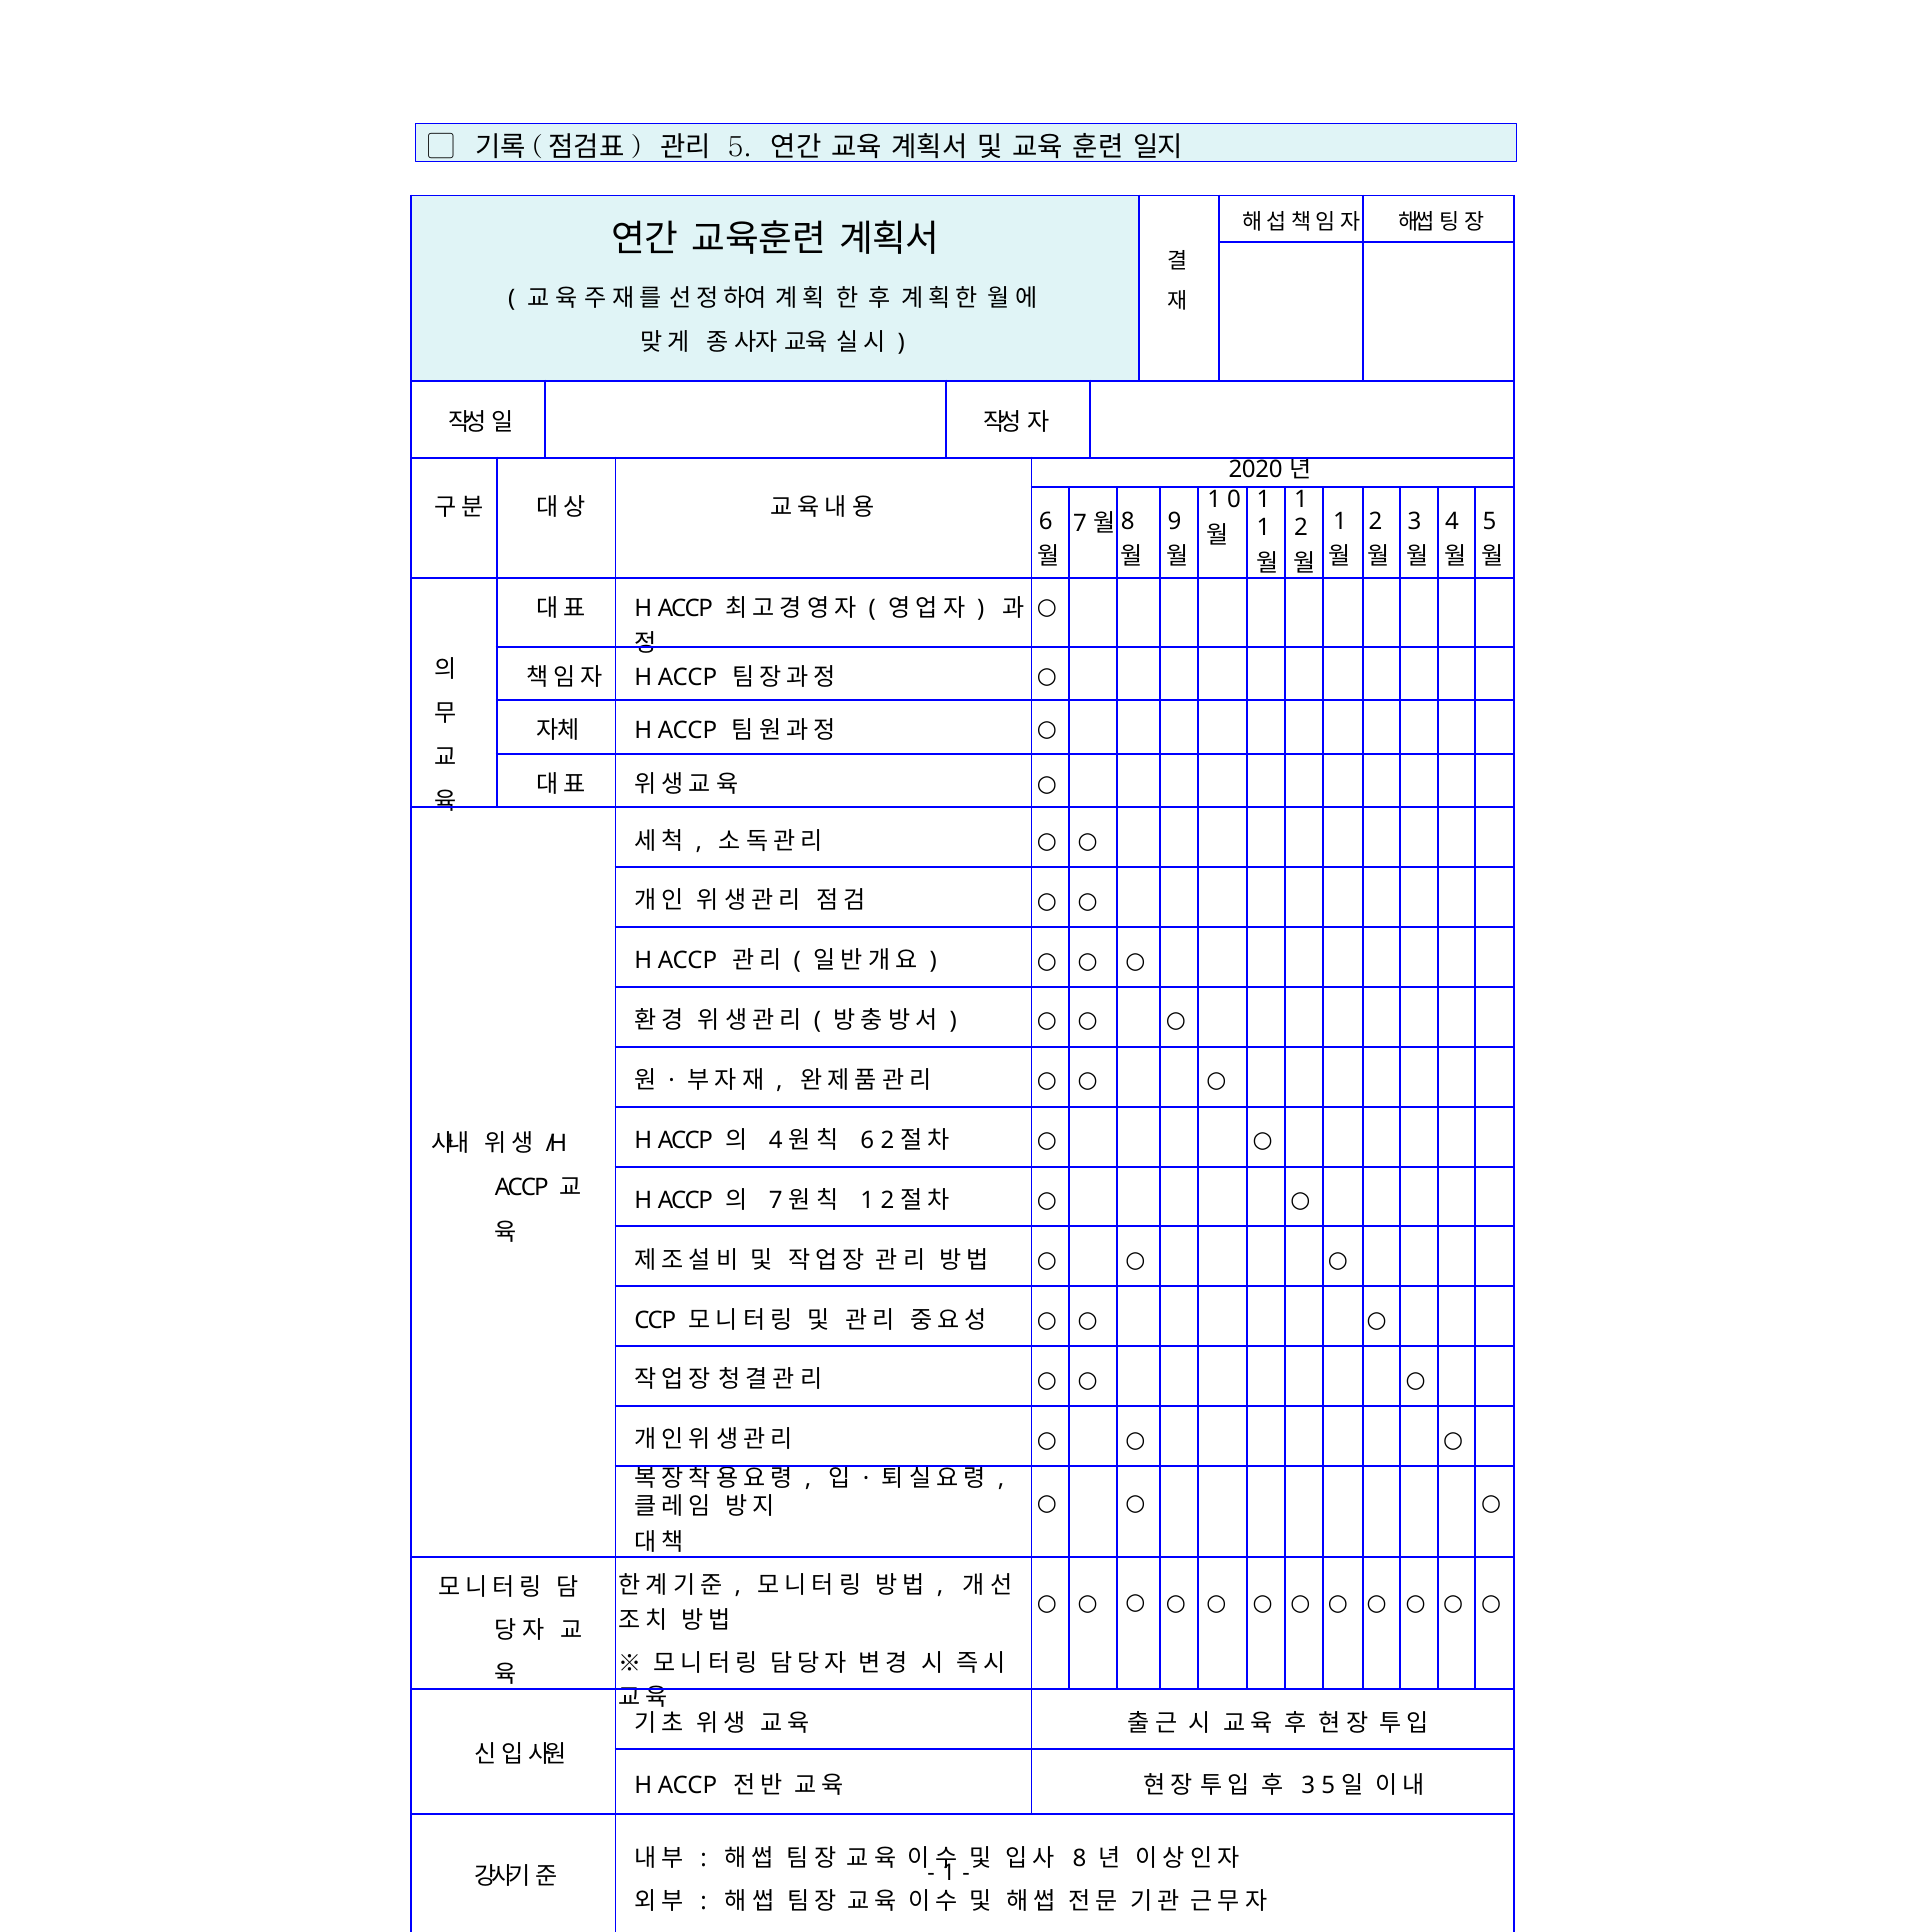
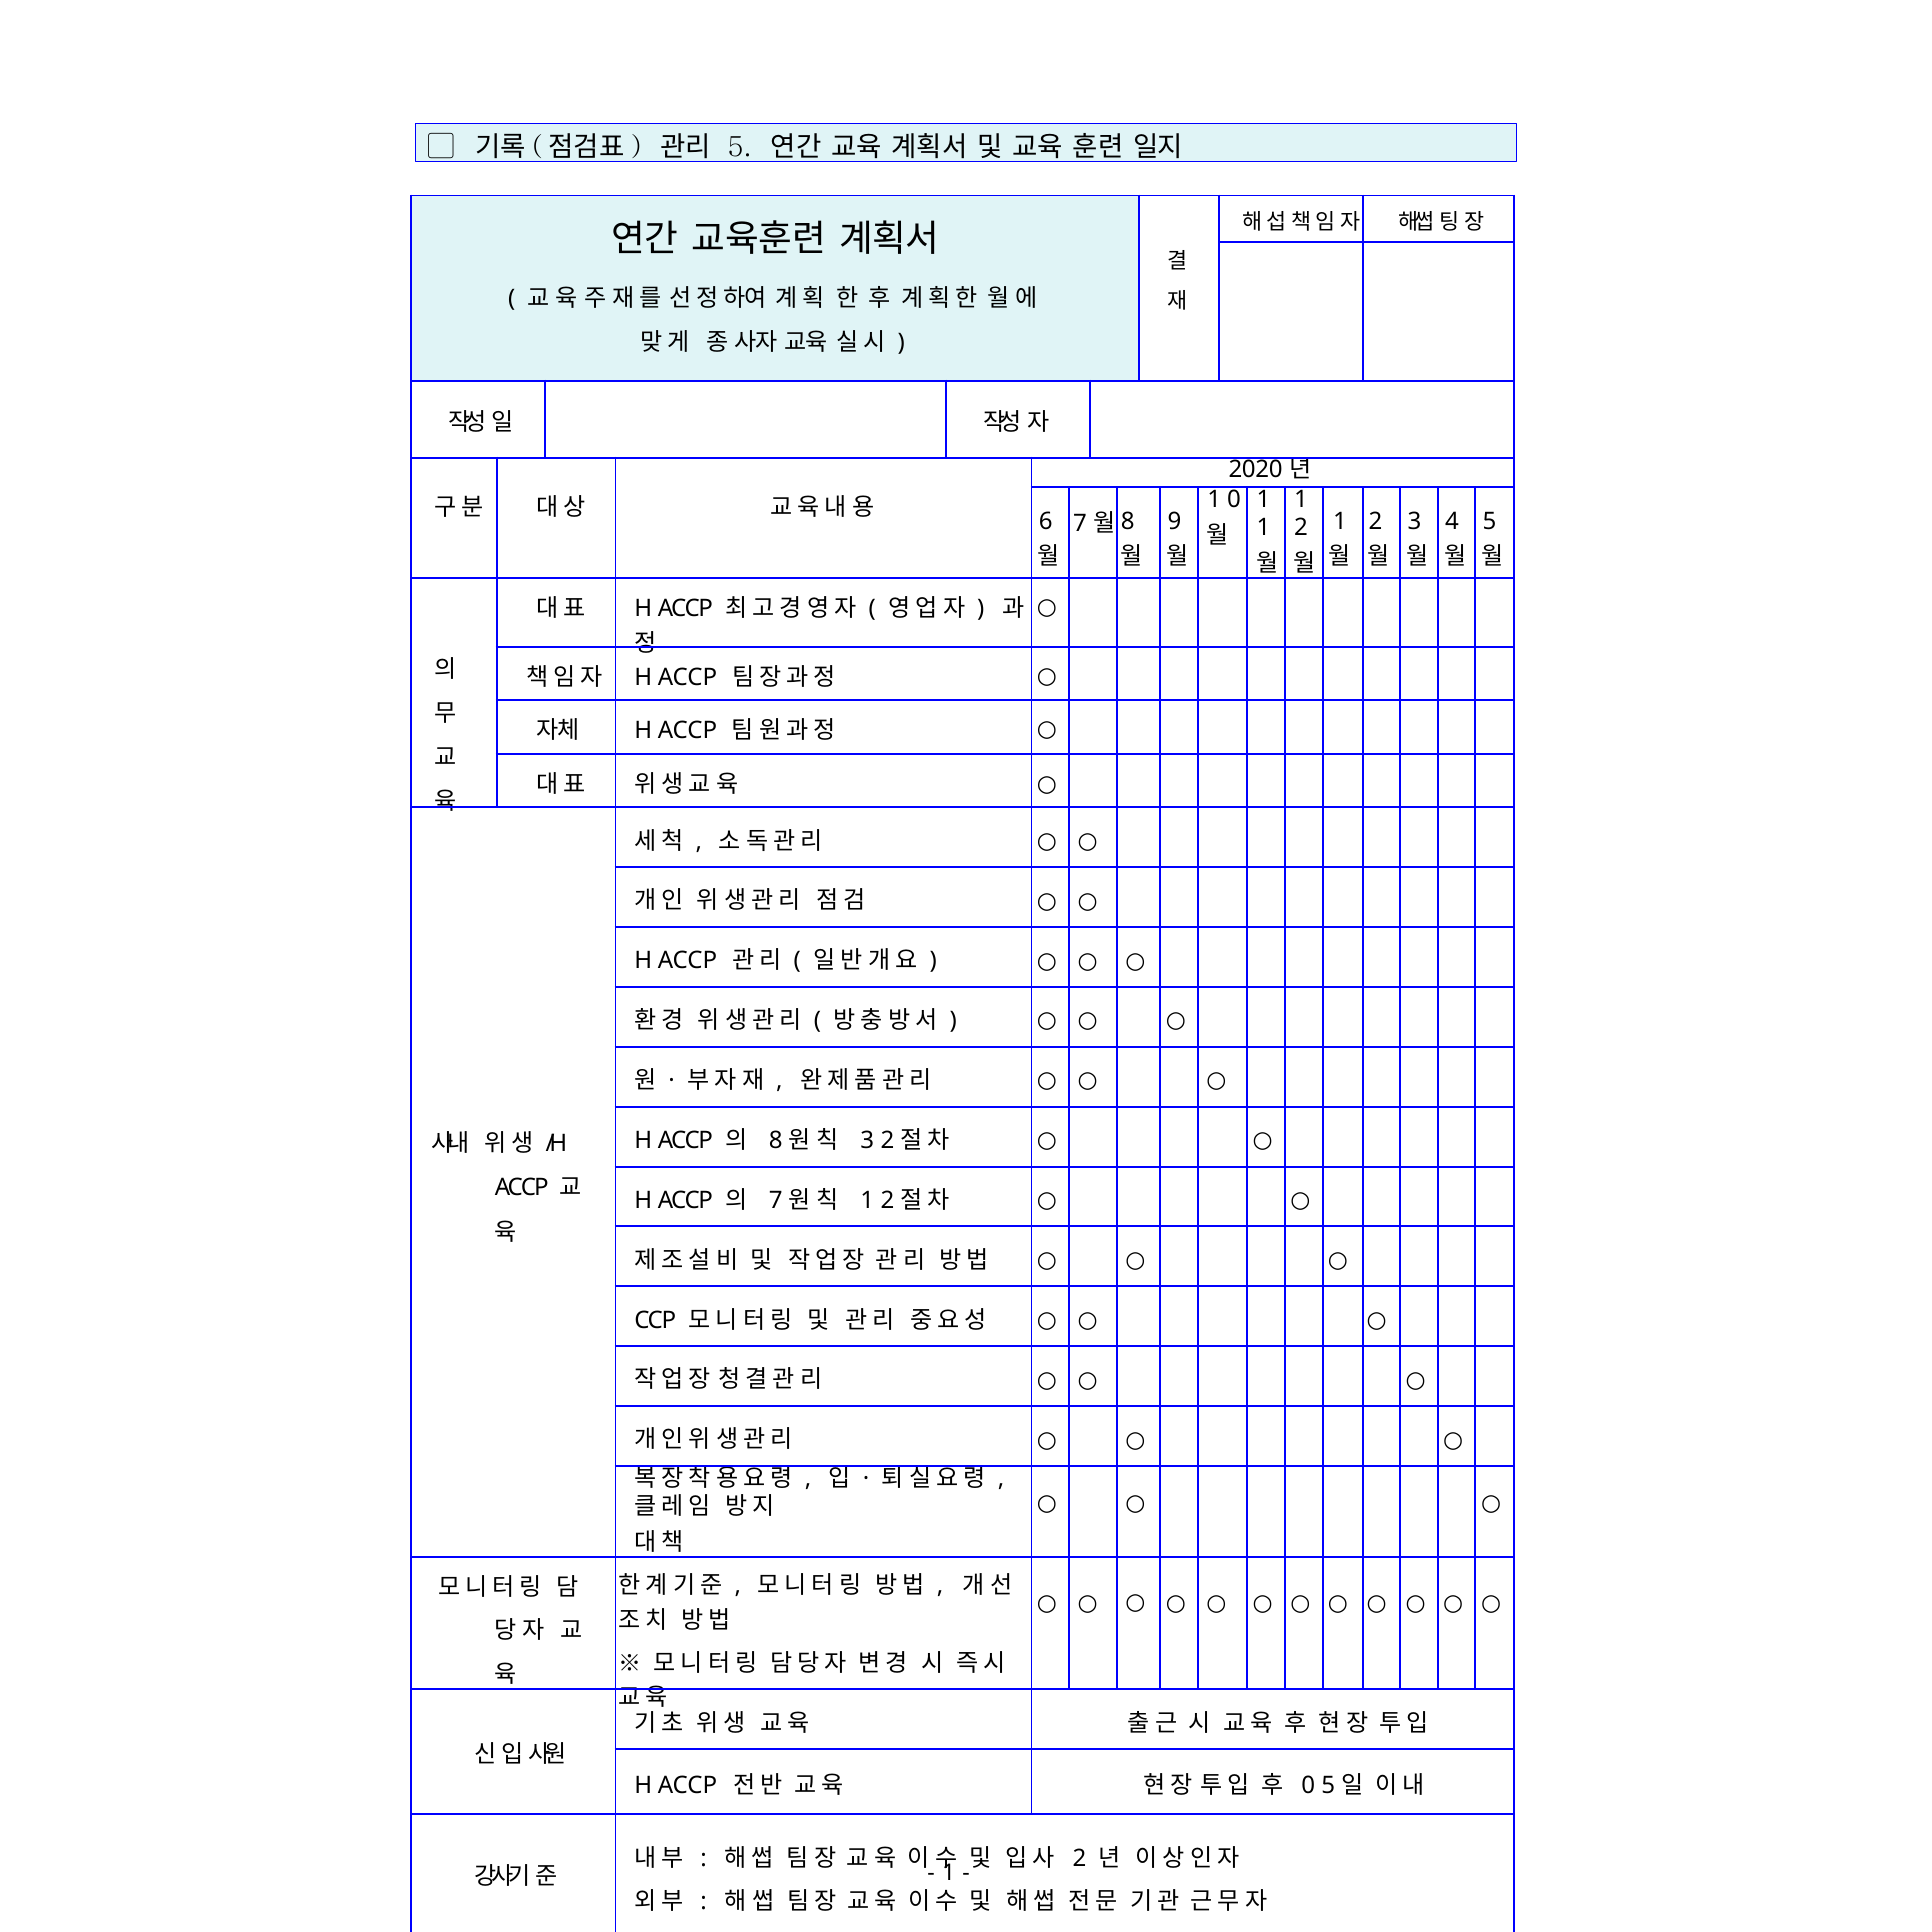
4 at (776, 1140): 4 -> 8
6 at (867, 1140): 6 -> 3
3 at (1308, 1786): 3 -> 0
8 at (1079, 1859): 8 -> 2
